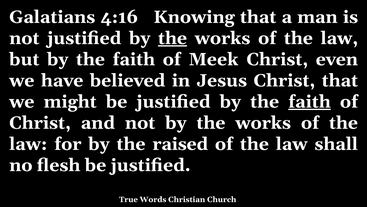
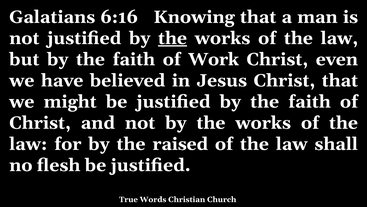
4:16: 4:16 -> 6:16
Meek: Meek -> Work
faith at (310, 101) underline: present -> none
